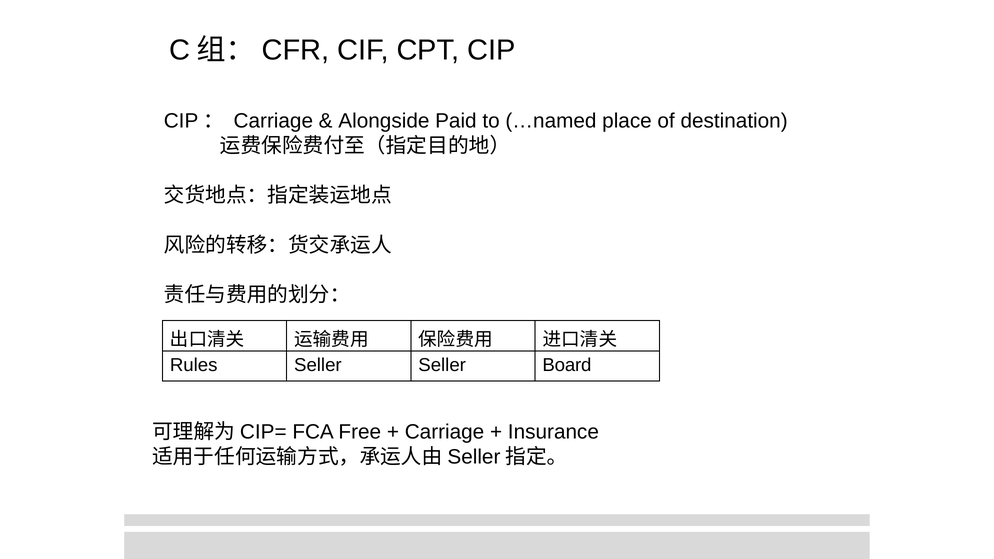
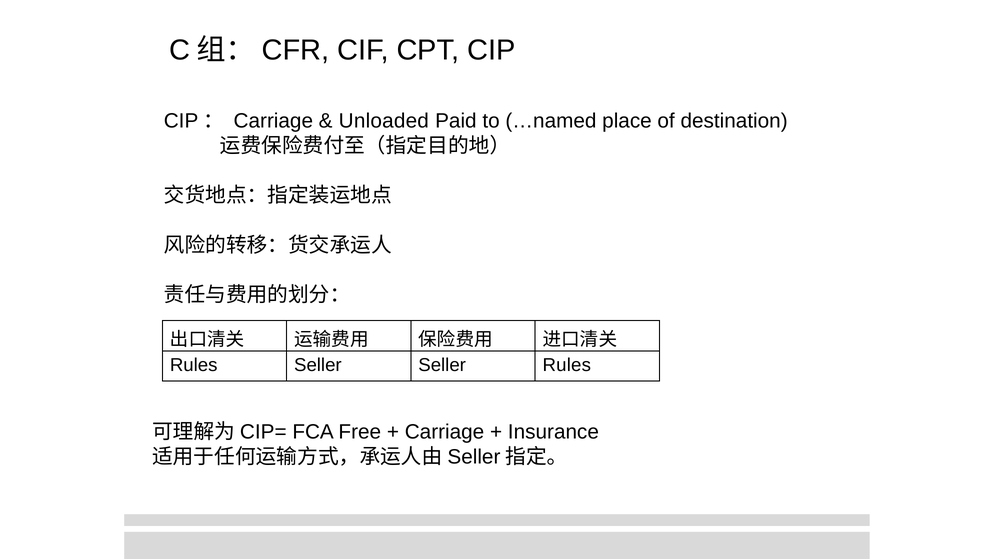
Alongside: Alongside -> Unloaded
Seller Board: Board -> Rules
